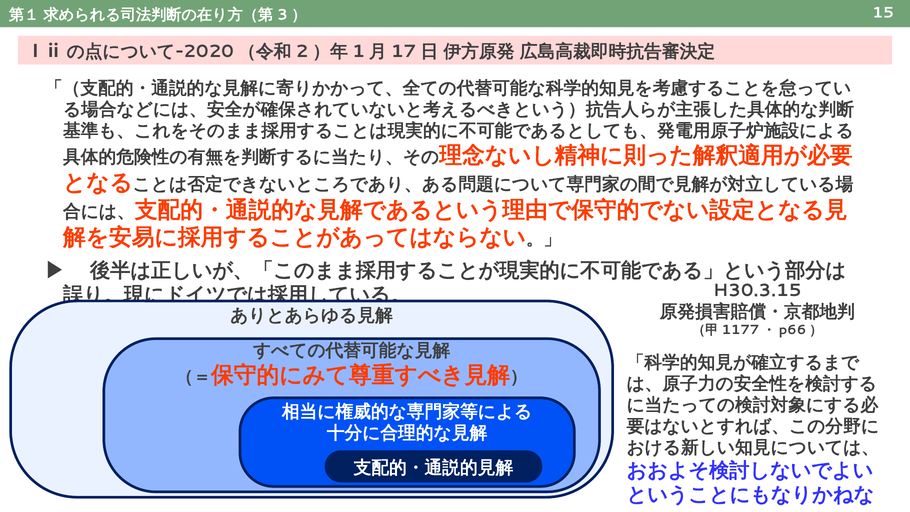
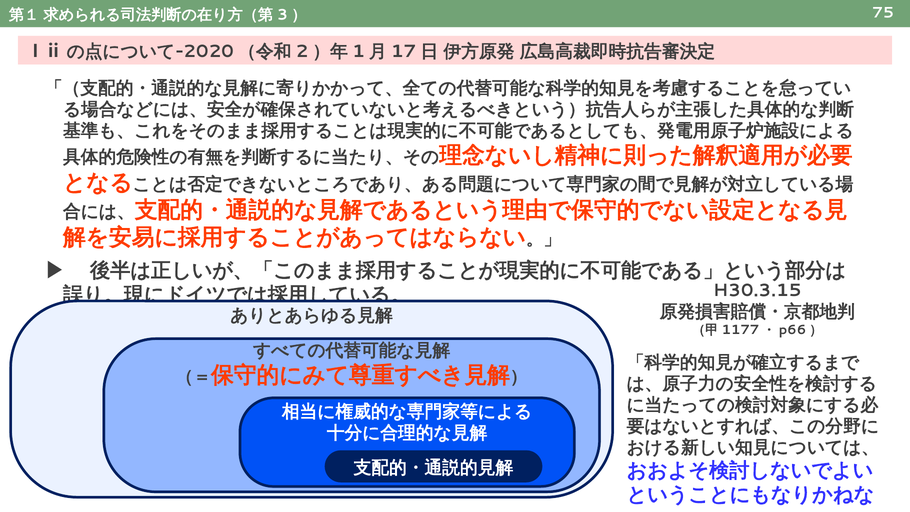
15: 15 -> 75
